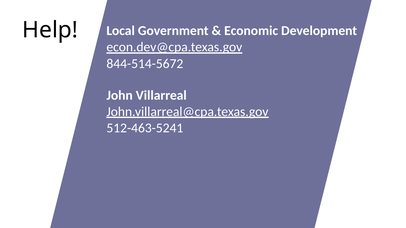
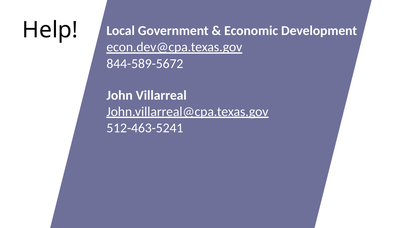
844-514-5672: 844-514-5672 -> 844-589-5672
